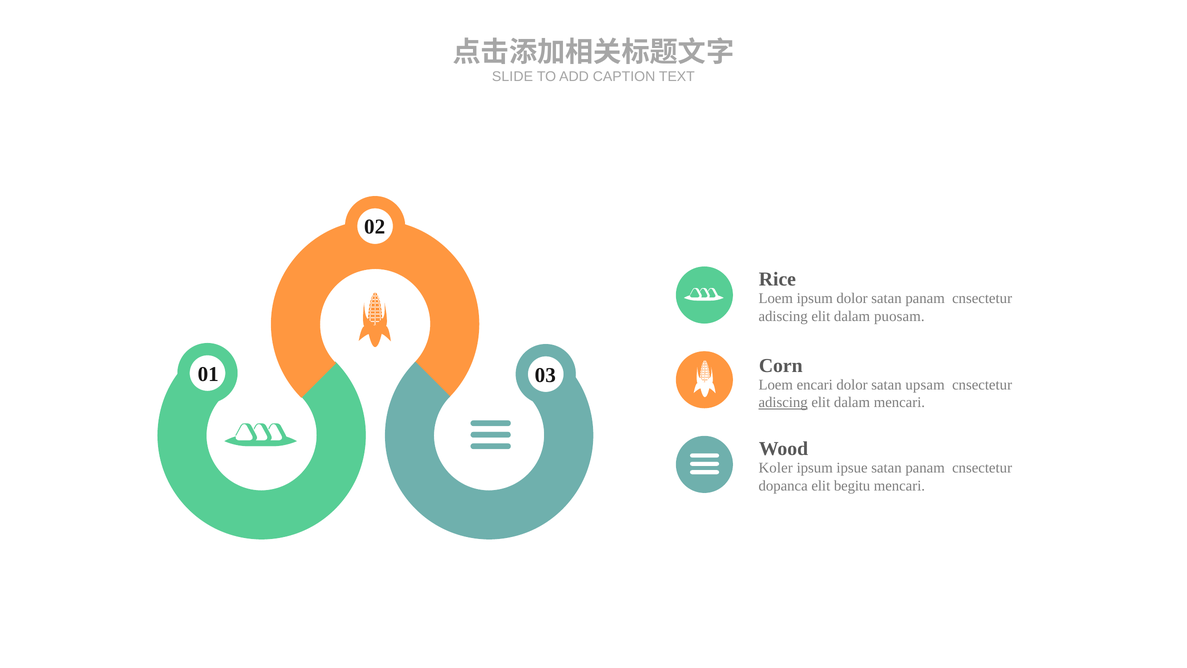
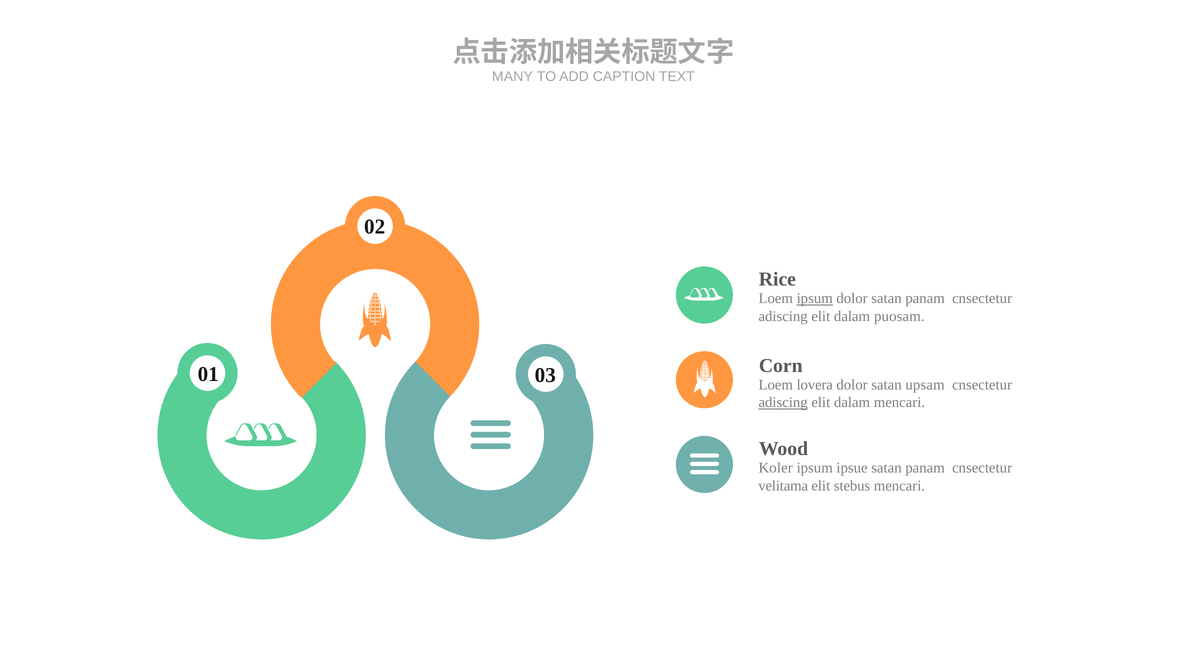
SLIDE: SLIDE -> MANY
ipsum at (815, 298) underline: none -> present
encari: encari -> lovera
dopanca: dopanca -> velitama
begitu: begitu -> stebus
